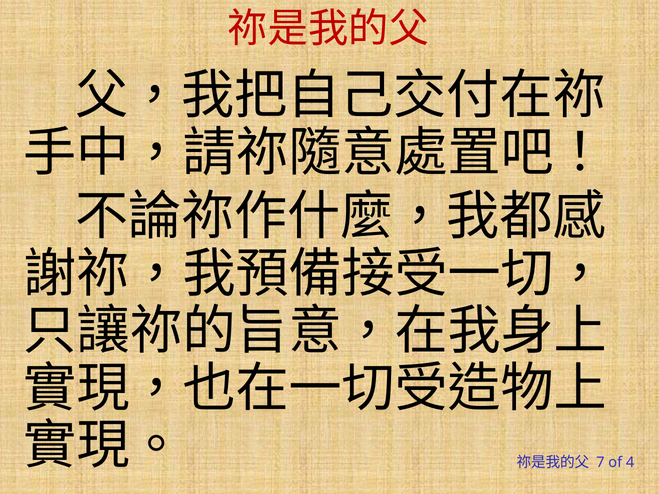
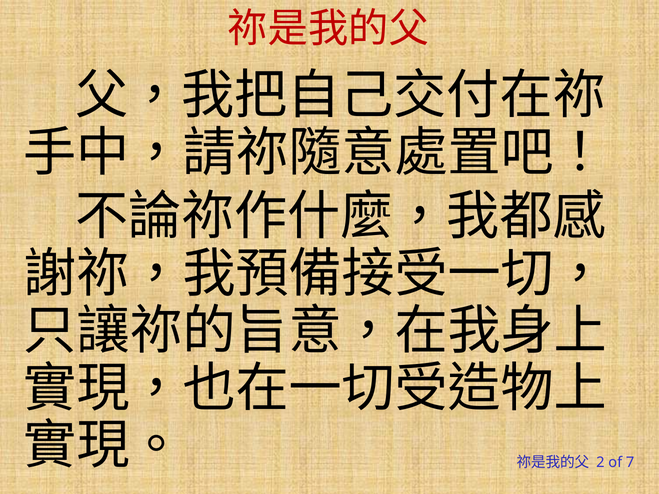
7: 7 -> 2
4: 4 -> 7
